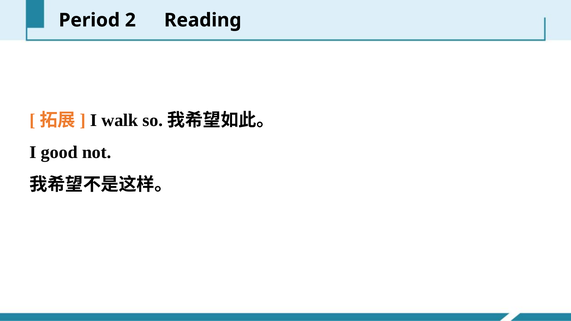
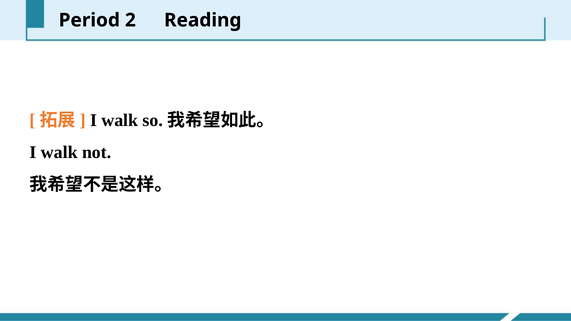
good at (59, 152): good -> walk
